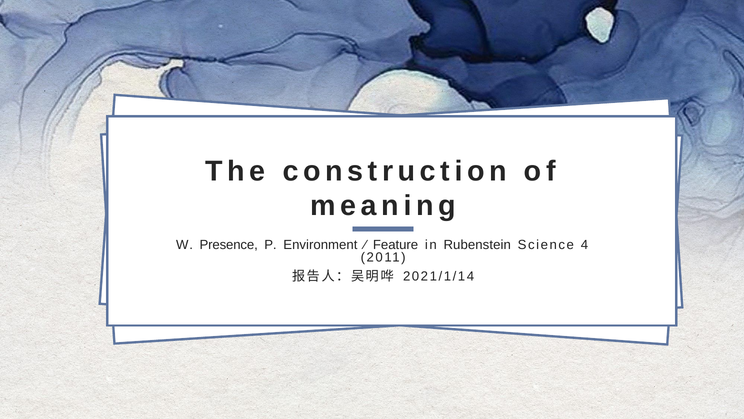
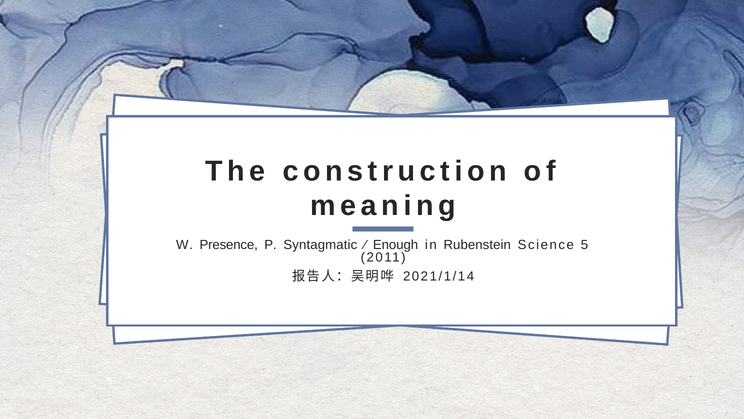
Environment: Environment -> Syntagmatic
Feature: Feature -> Enough
4: 4 -> 5
